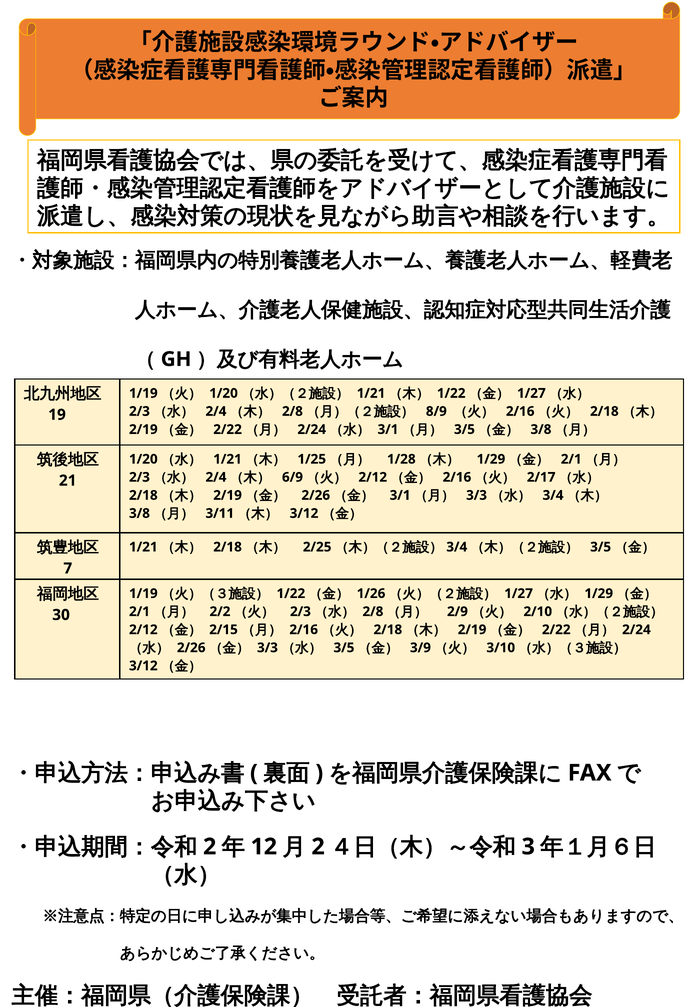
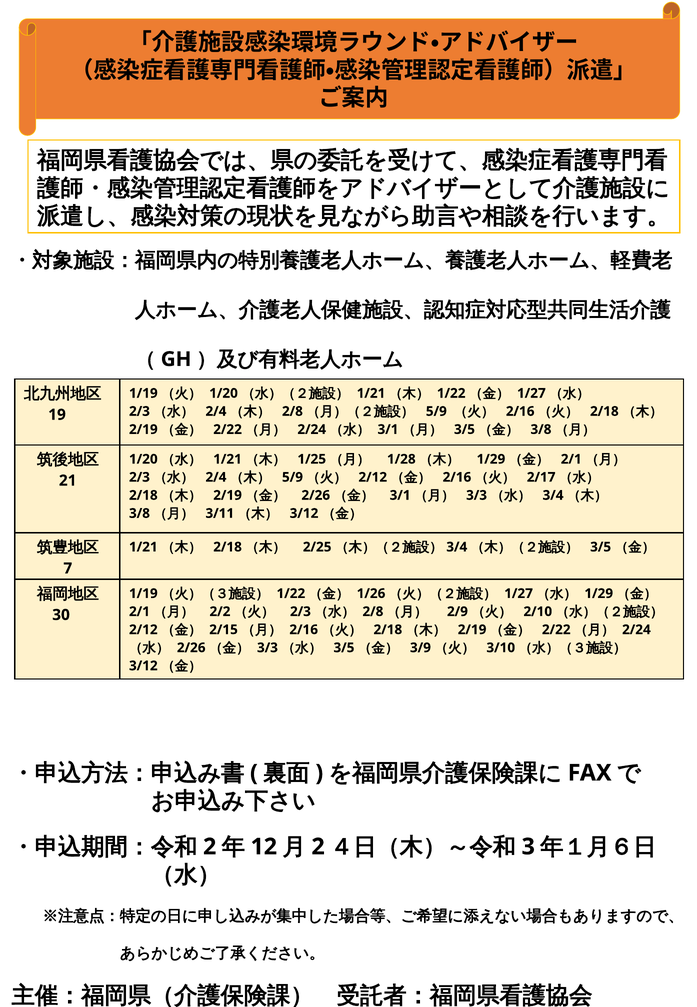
8/9 at (436, 411): 8/9 -> 5/9
6/9 at (292, 477): 6/9 -> 5/9
